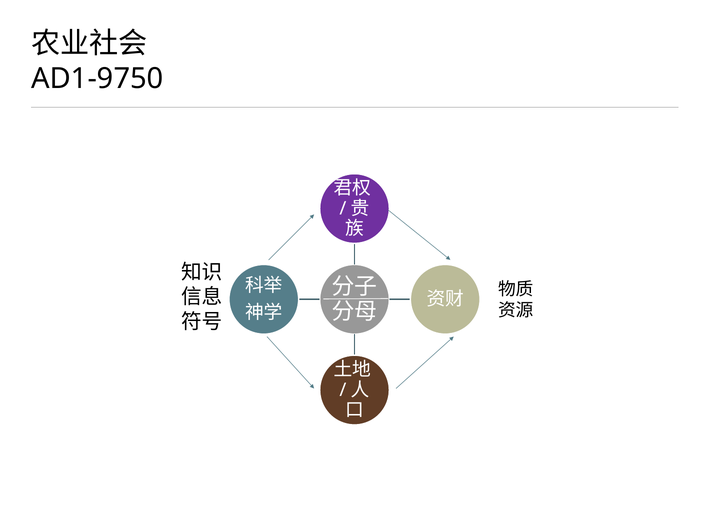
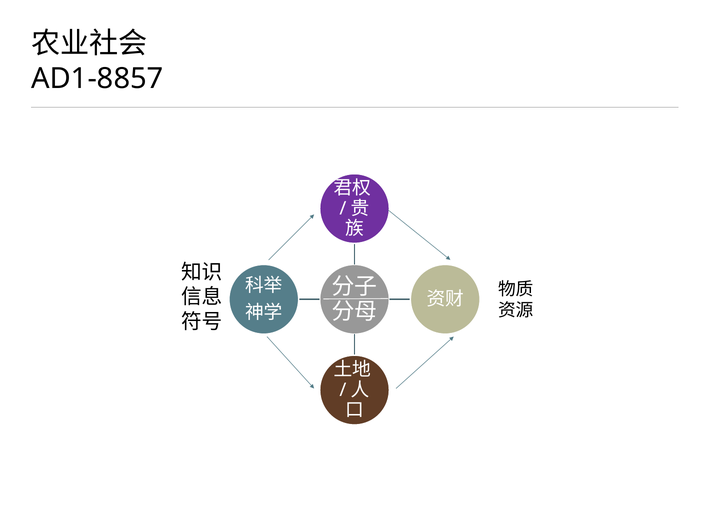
AD1-9750: AD1-9750 -> AD1-8857
